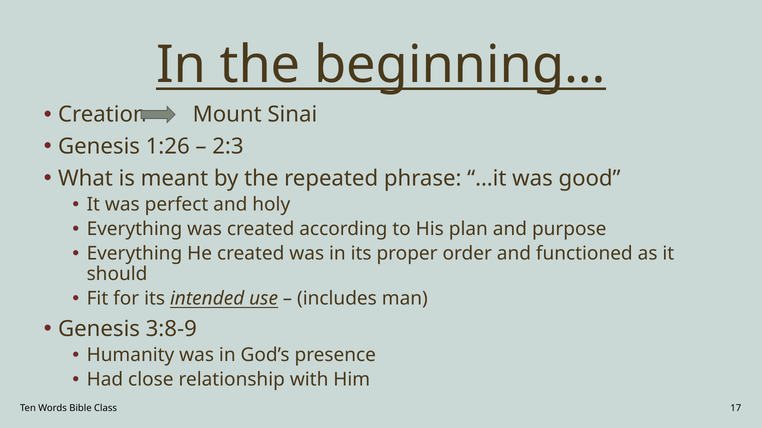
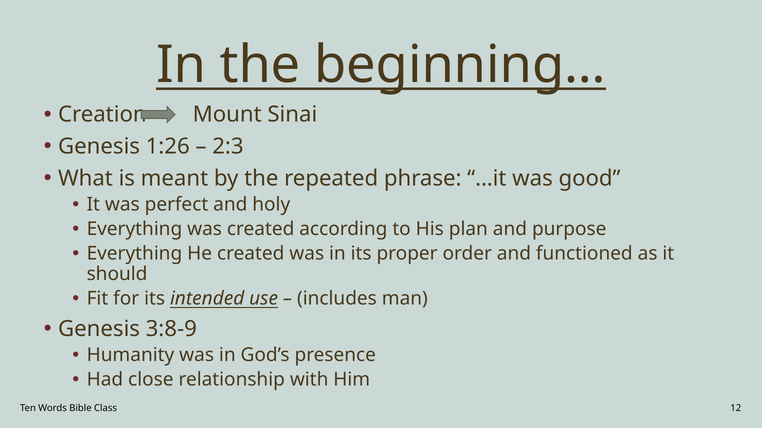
17: 17 -> 12
